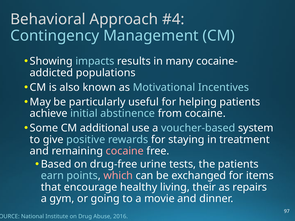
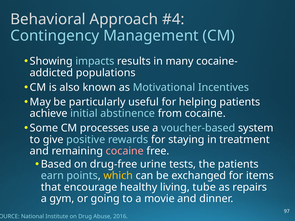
additional: additional -> processes
which colour: pink -> yellow
their: their -> tube
